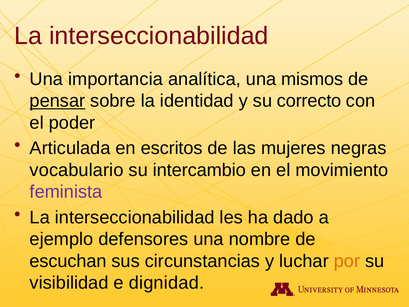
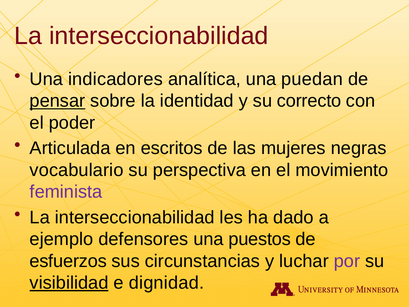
importancia: importancia -> indicadores
mismos: mismos -> puedan
intercambio: intercambio -> perspectiva
nombre: nombre -> puestos
escuchan: escuchan -> esfuerzos
por colour: orange -> purple
visibilidad underline: none -> present
